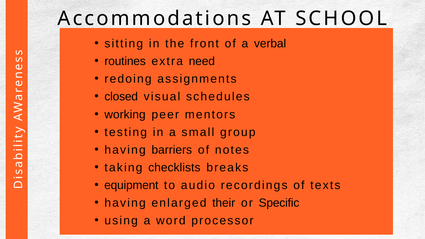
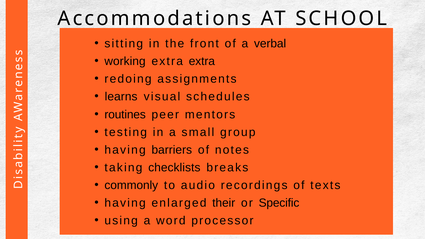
routines: routines -> working
extra need: need -> extra
closed: closed -> learns
working: working -> routines
equipment: equipment -> commonly
